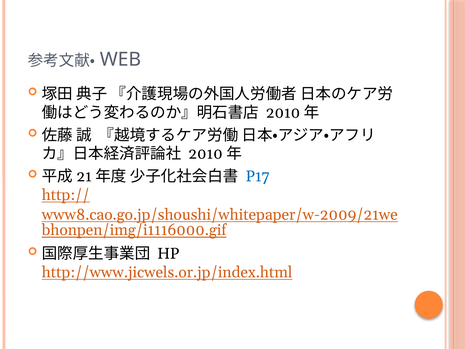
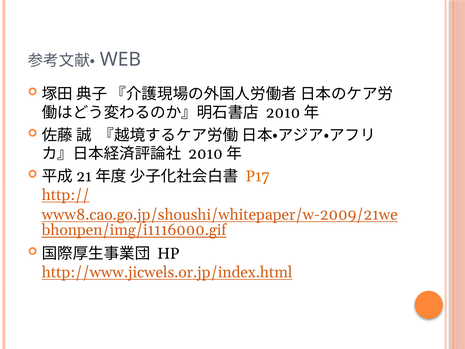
P17 colour: blue -> orange
